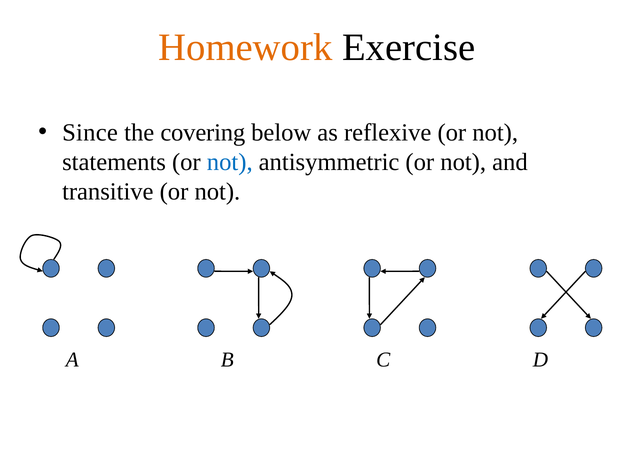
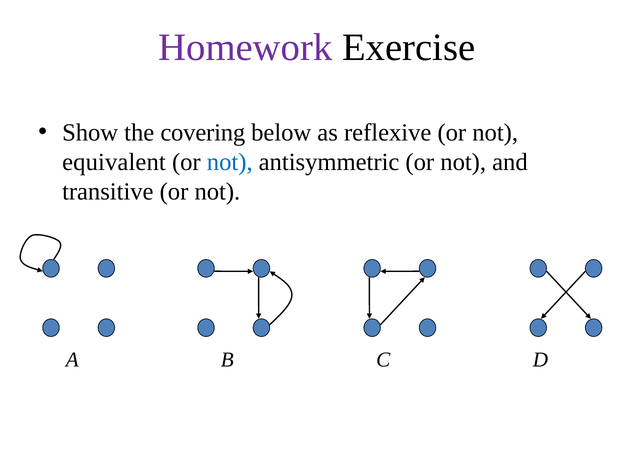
Homework colour: orange -> purple
Since: Since -> Show
statements: statements -> equivalent
